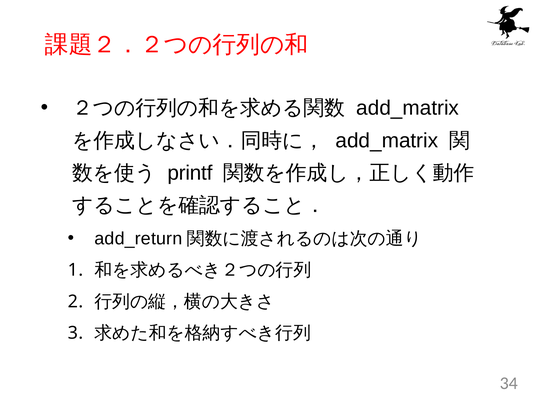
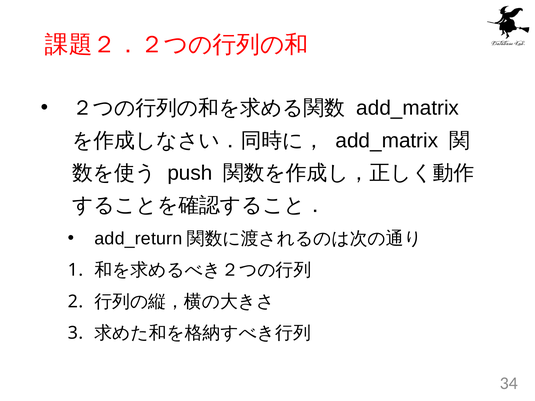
printf: printf -> push
